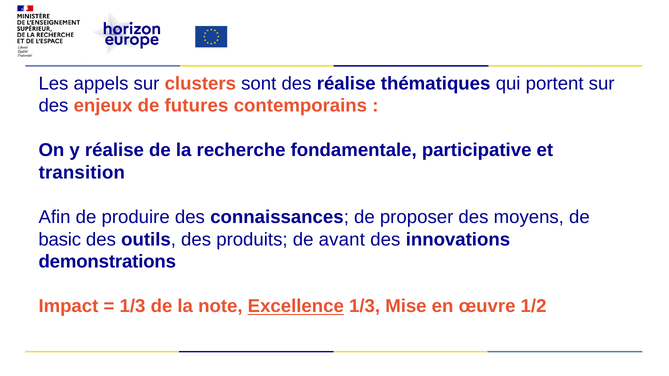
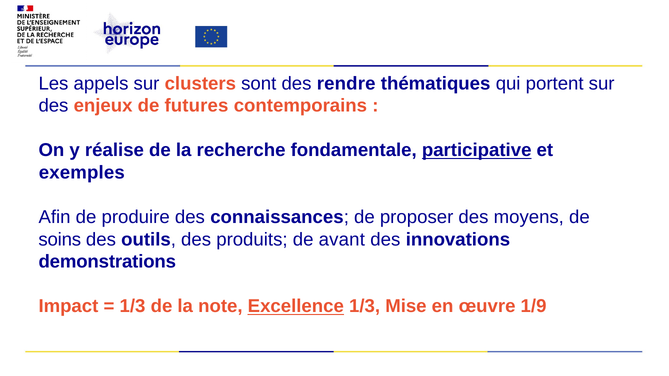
des réalise: réalise -> rendre
participative underline: none -> present
transition: transition -> exemples
basic: basic -> soins
1/2: 1/2 -> 1/9
